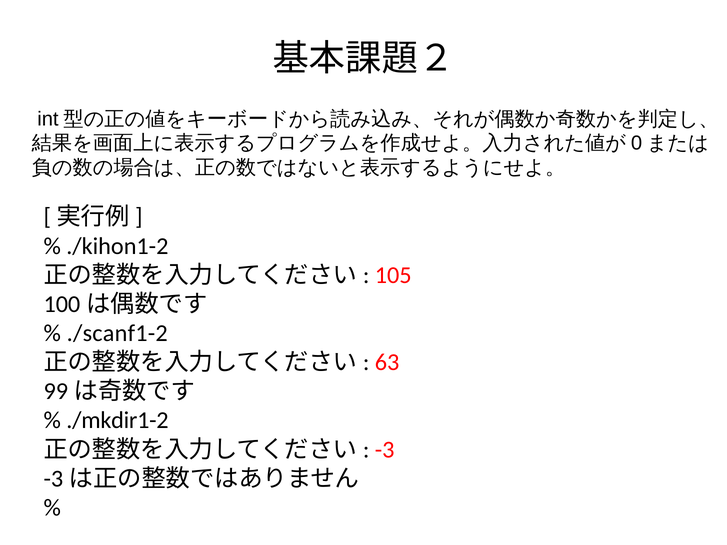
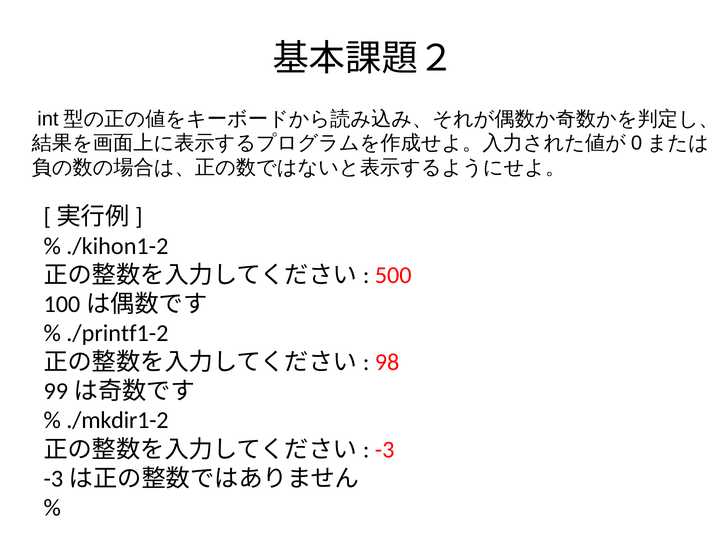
105: 105 -> 500
./scanf1-2: ./scanf1-2 -> ./printf1-2
63: 63 -> 98
